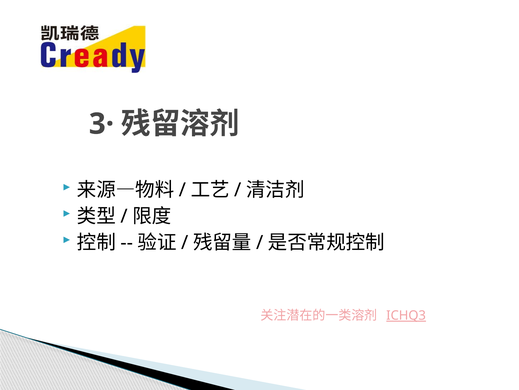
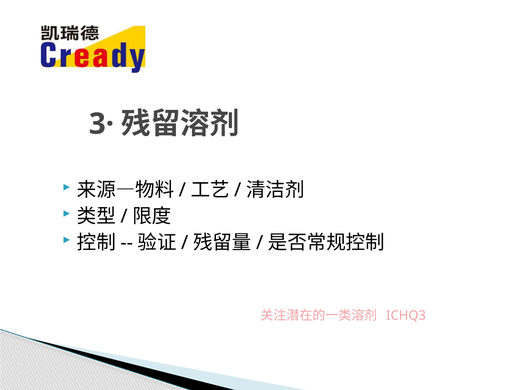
ICHQ3 underline: present -> none
